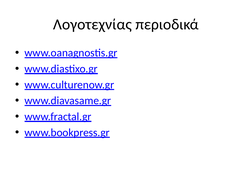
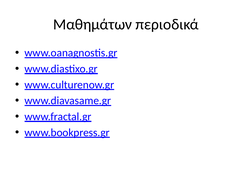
Λογοτεχνίας: Λογοτεχνίας -> Μαθημάτων
